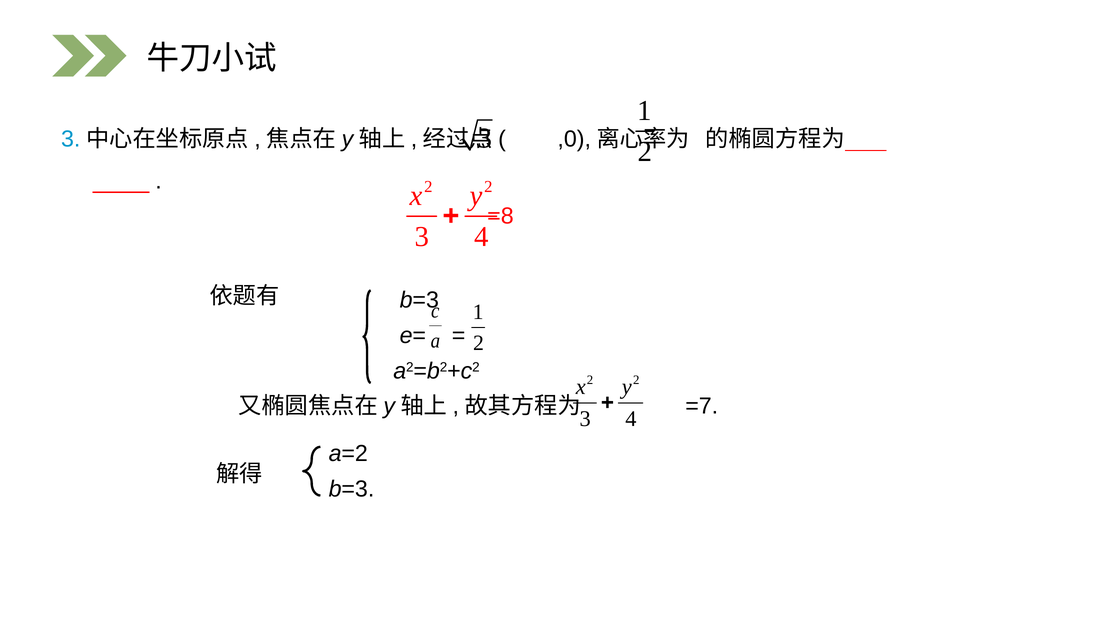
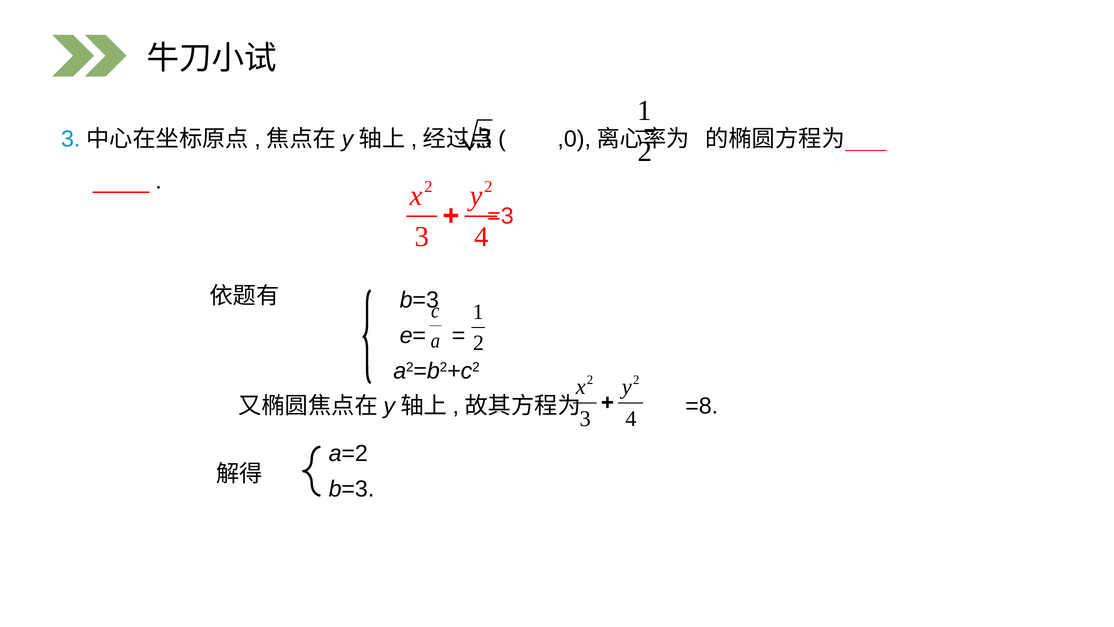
=8: =8 -> =3
=7: =7 -> =8
